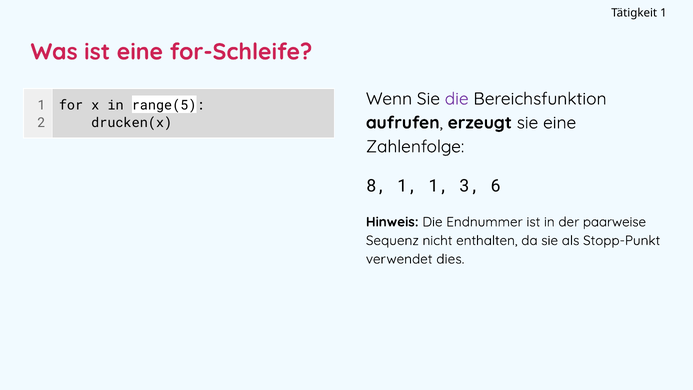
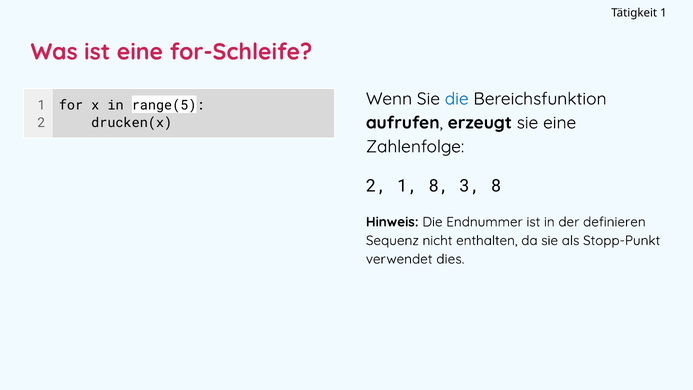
die at (457, 99) colour: purple -> blue
8 at (376, 186): 8 -> 2
1 at (439, 186): 1 -> 8
3 6: 6 -> 8
paarweise: paarweise -> definieren
